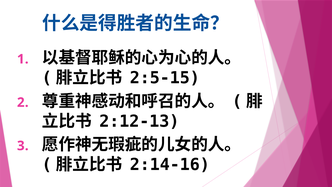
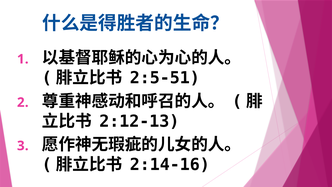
2:5-15: 2:5-15 -> 2:5-51
